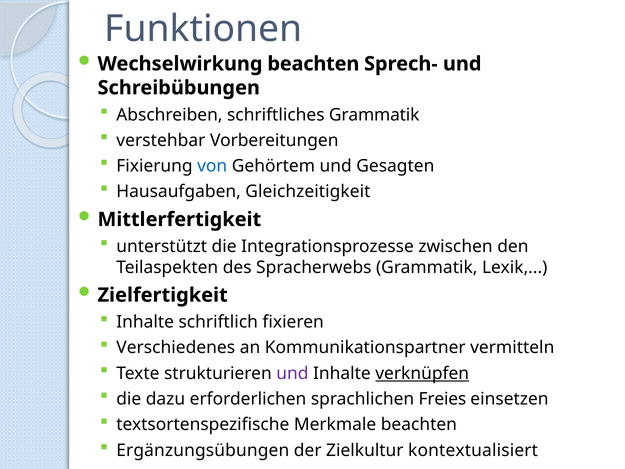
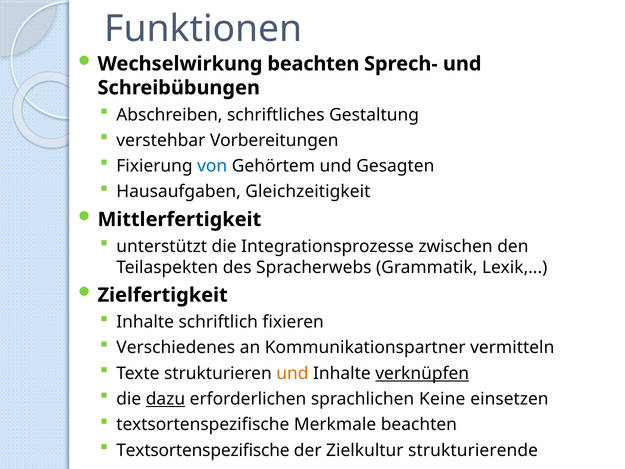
schriftliches Grammatik: Grammatik -> Gestaltung
und at (292, 373) colour: purple -> orange
dazu underline: none -> present
Freies: Freies -> Keine
Ergänzungsübungen at (203, 450): Ergänzungsübungen -> Textsortenspezifische
kontextualisiert: kontextualisiert -> strukturierende
